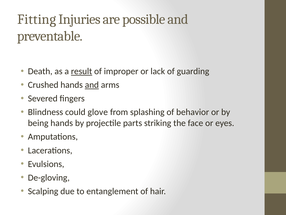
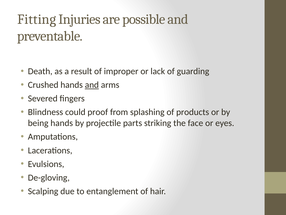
result underline: present -> none
glove: glove -> proof
behavior: behavior -> products
